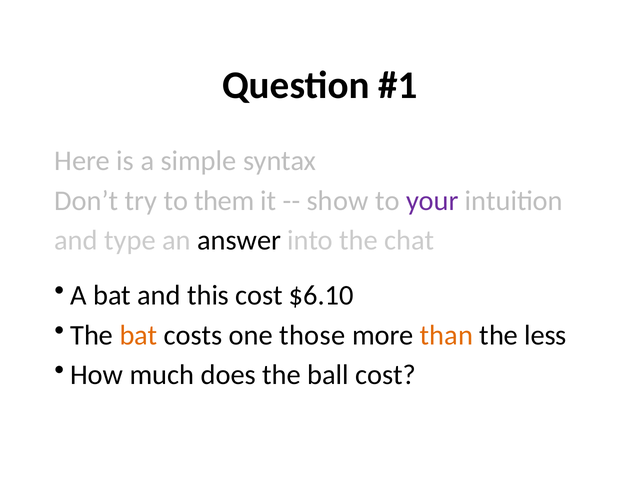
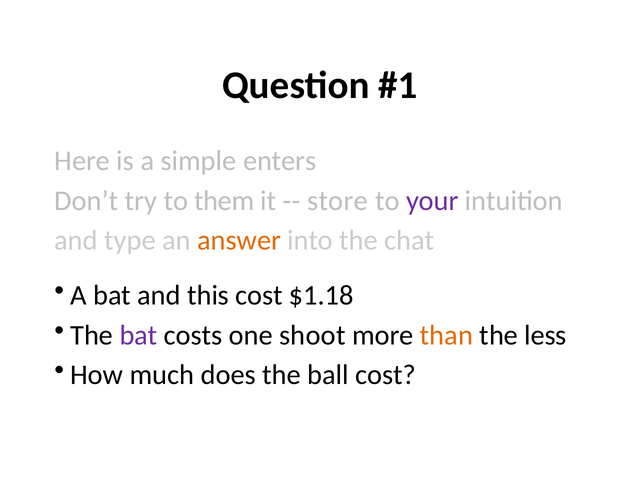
syntax: syntax -> enters
show: show -> store
answer colour: black -> orange
$6.10: $6.10 -> $1.18
bat at (138, 335) colour: orange -> purple
those: those -> shoot
